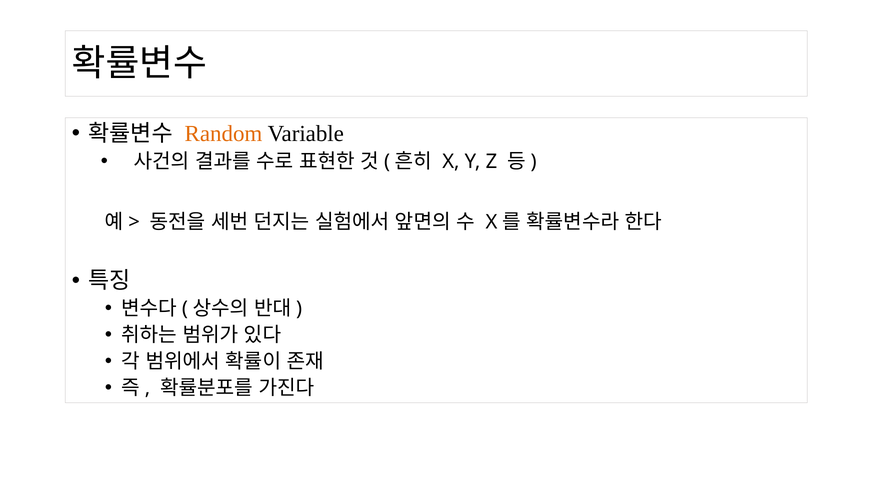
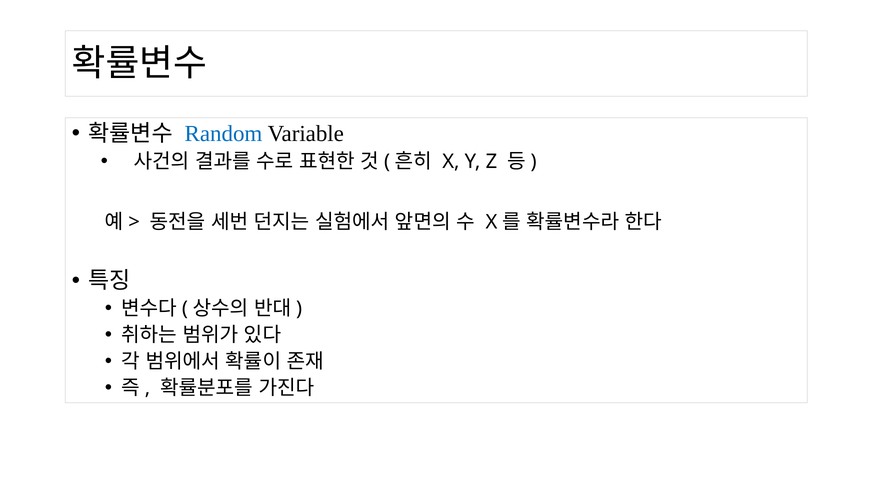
Random colour: orange -> blue
